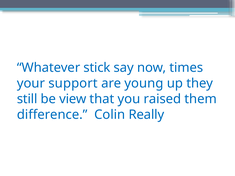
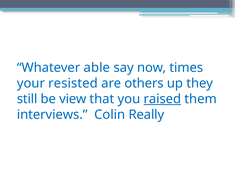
stick: stick -> able
support: support -> resisted
young: young -> others
raised underline: none -> present
difference: difference -> interviews
